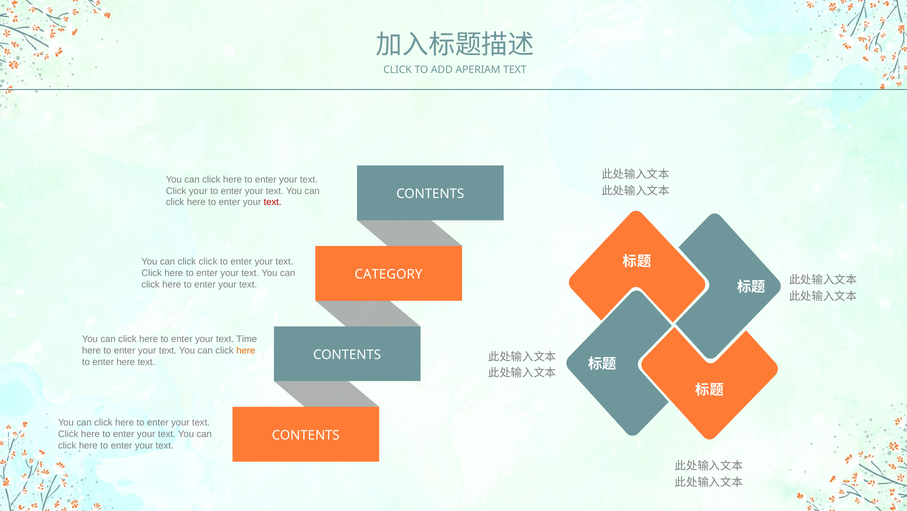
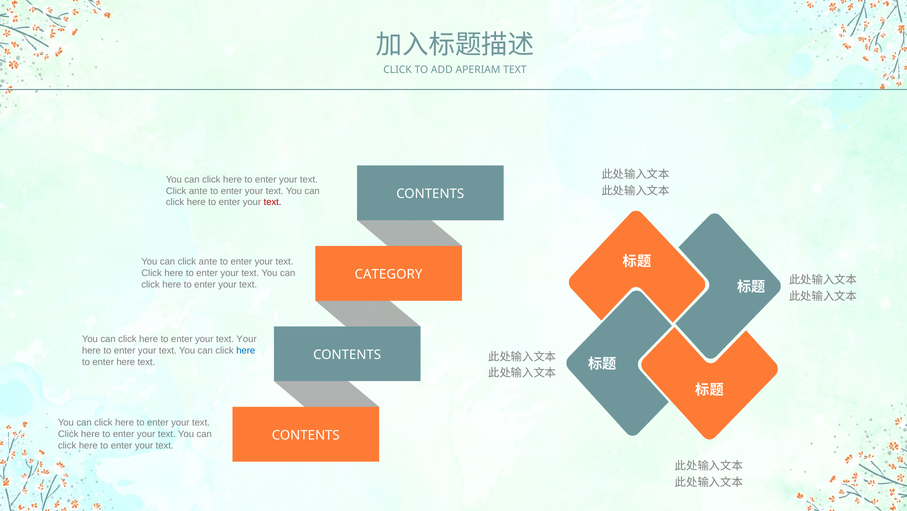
your at (198, 191): your -> ante
can click click: click -> ante
text Time: Time -> Your
here at (246, 350) colour: orange -> blue
